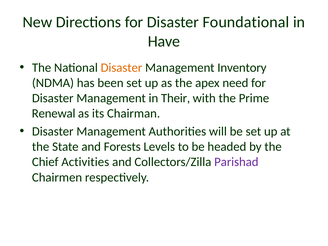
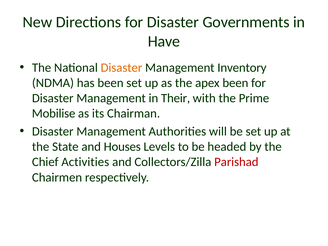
Foundational: Foundational -> Governments
apex need: need -> been
Renewal: Renewal -> Mobilise
Forests: Forests -> Houses
Parishad colour: purple -> red
